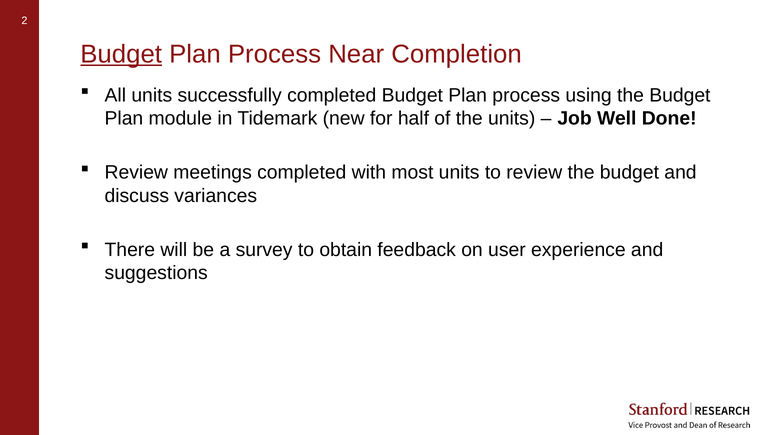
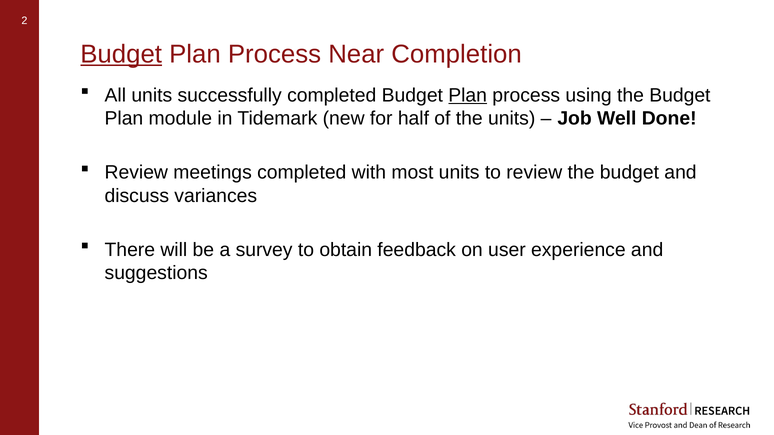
Plan at (468, 95) underline: none -> present
